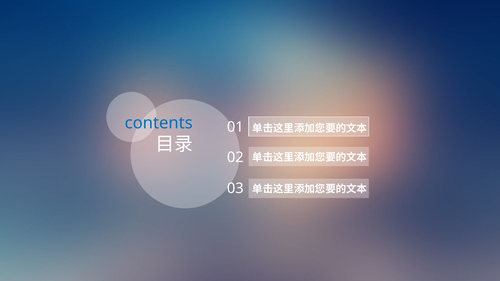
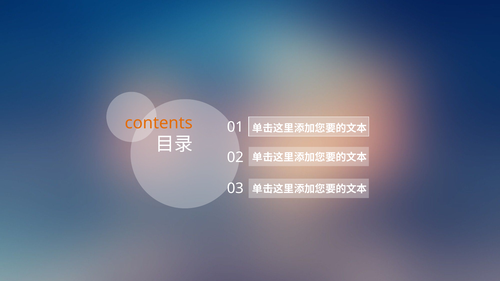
contents colour: blue -> orange
